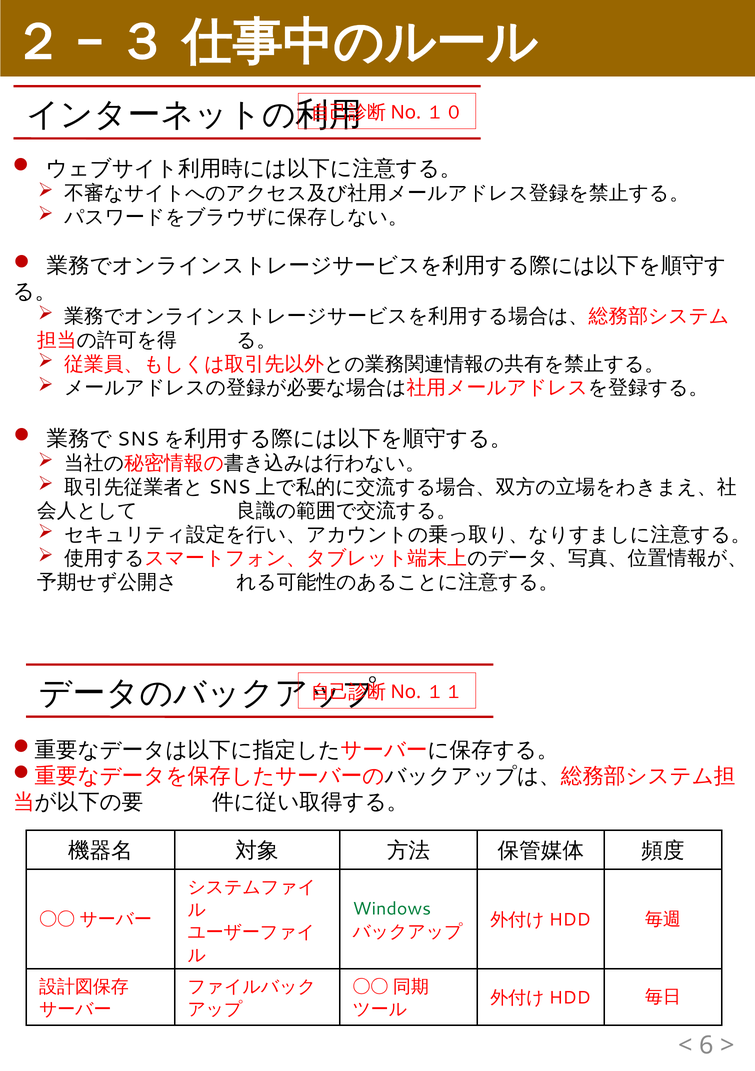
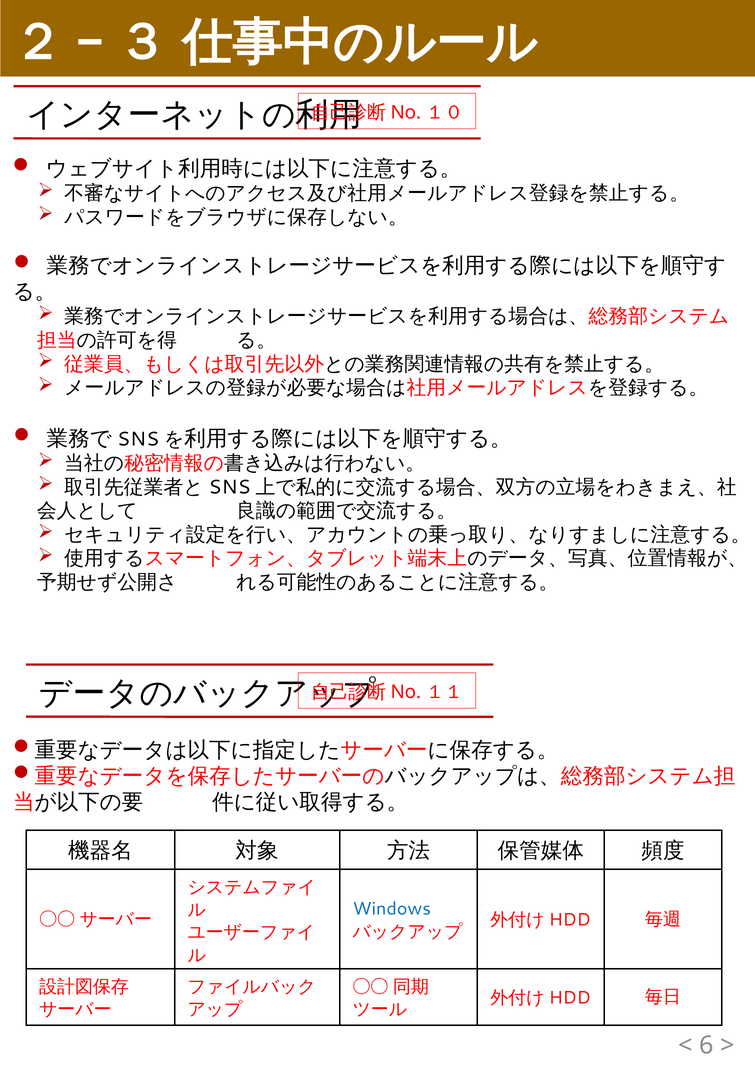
Windows colour: green -> blue
